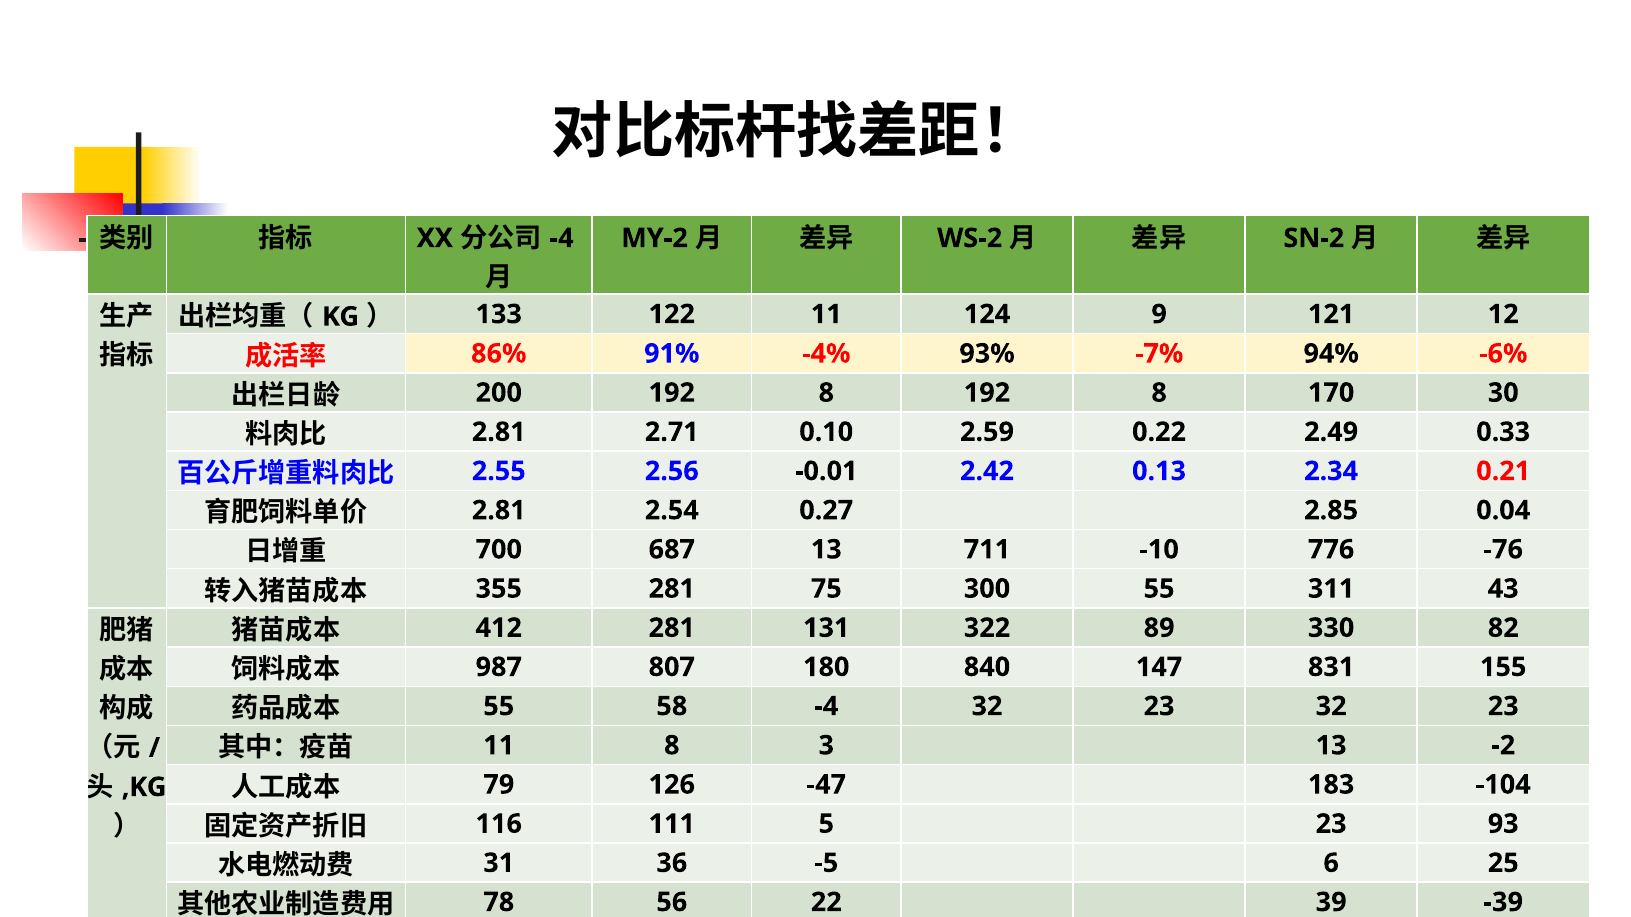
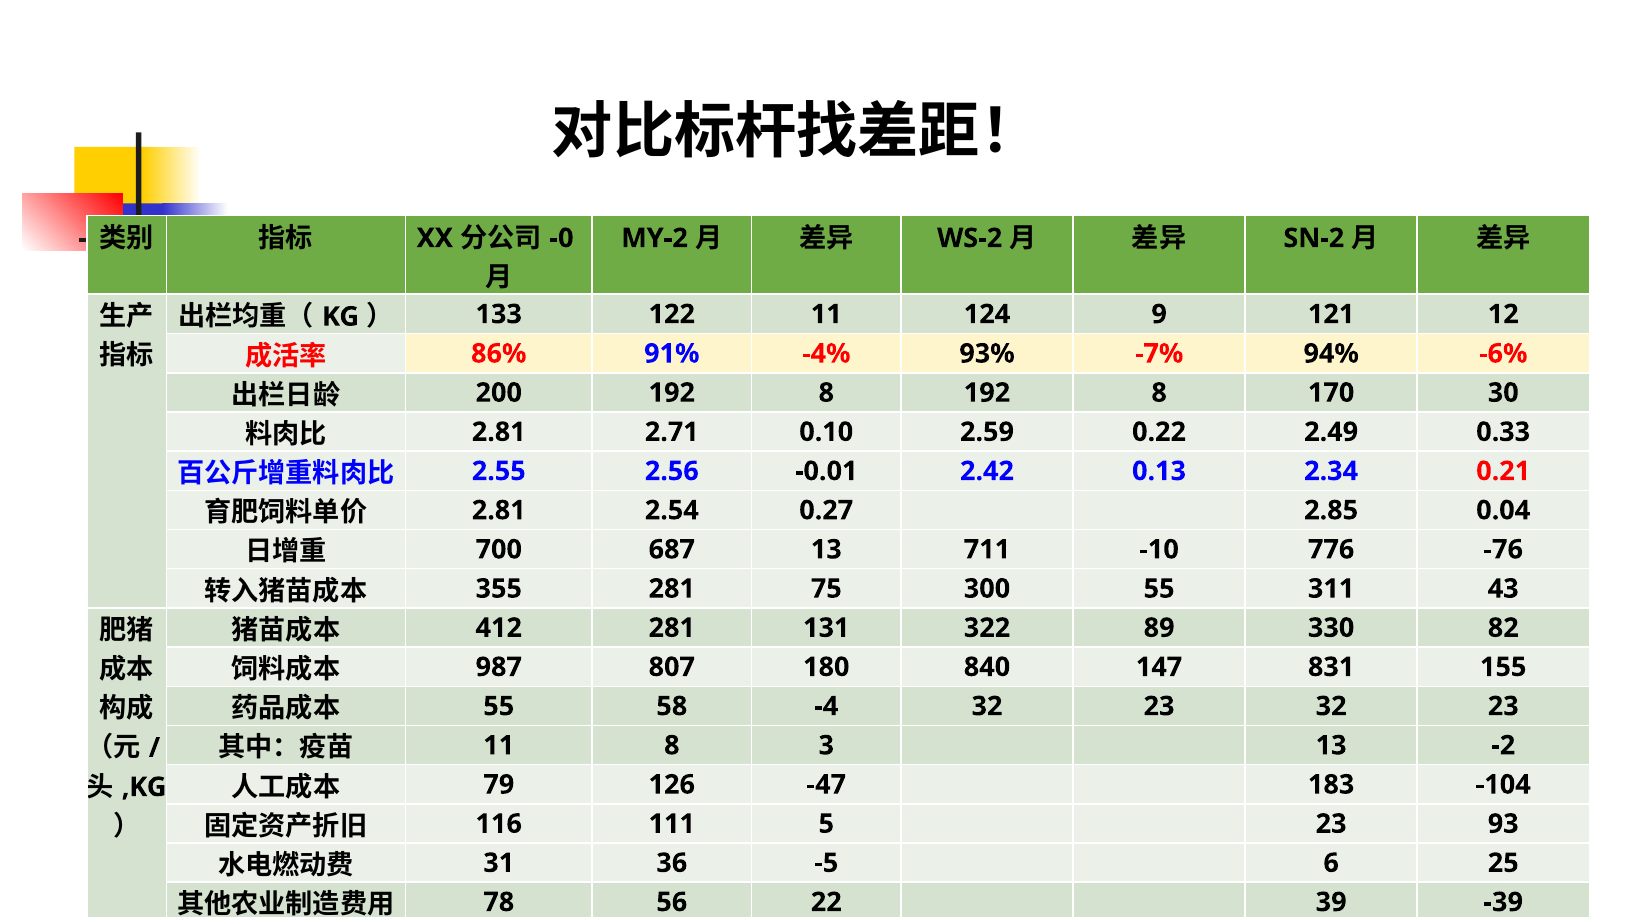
-4 at (562, 238): -4 -> -0
